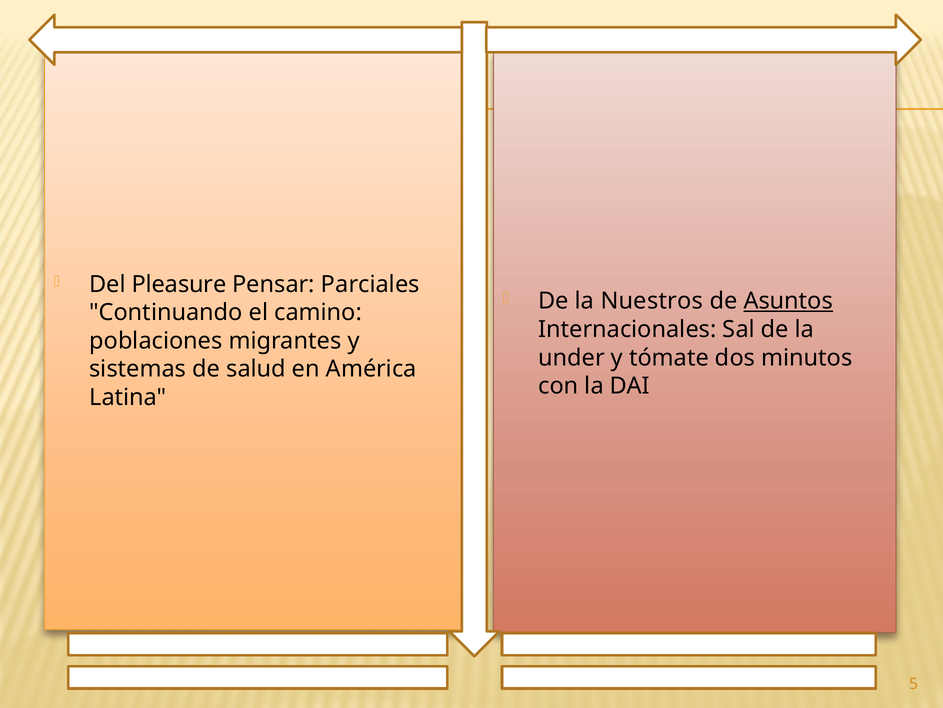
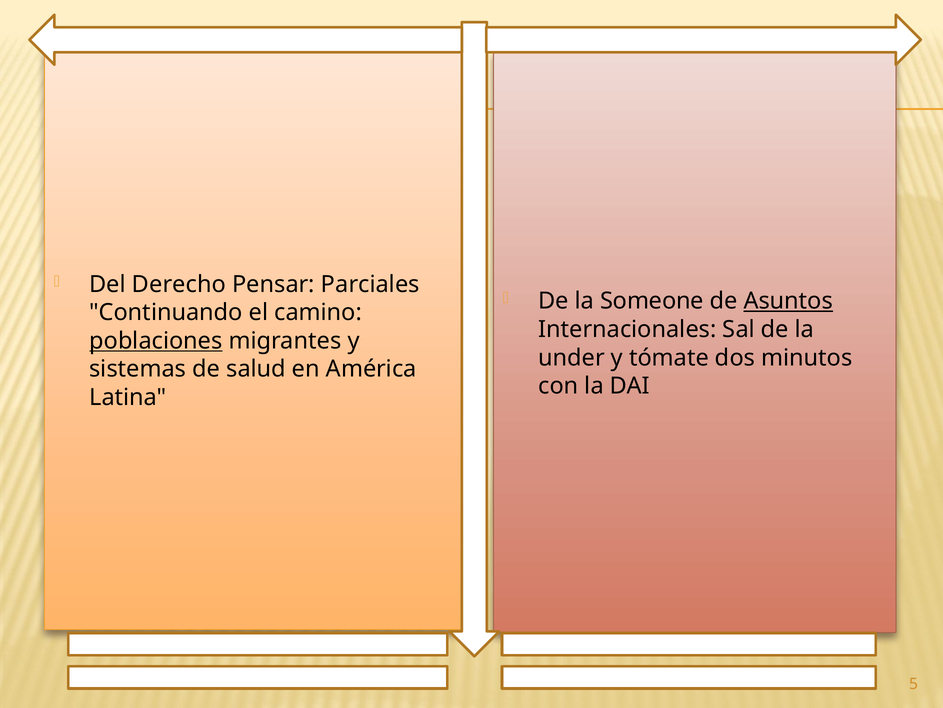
Pleasure: Pleasure -> Derecho
Nuestros: Nuestros -> Someone
poblaciones underline: none -> present
